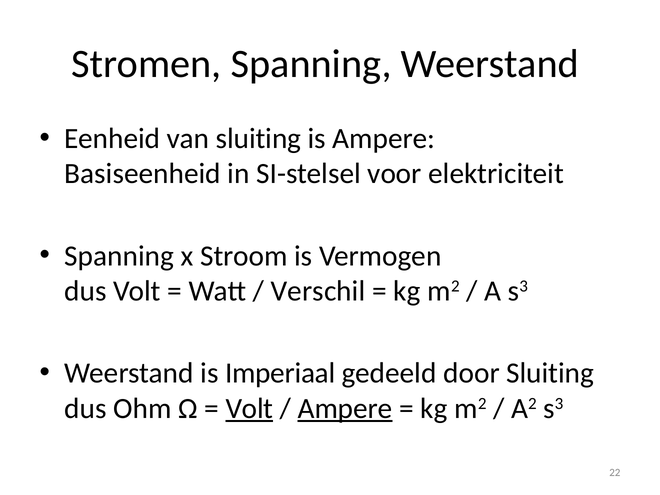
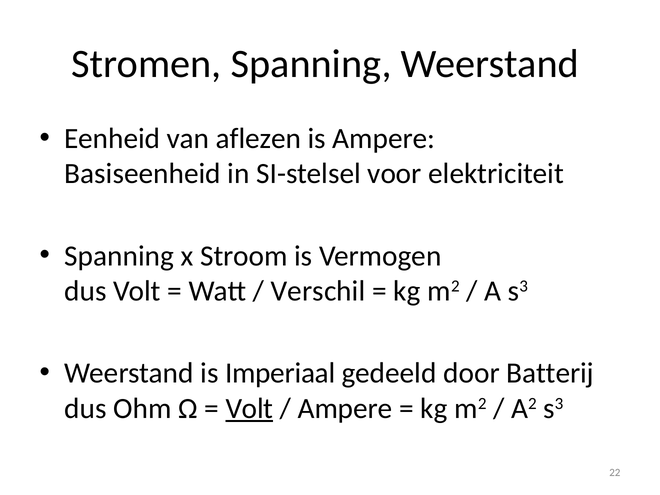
van sluiting: sluiting -> aflezen
door Sluiting: Sluiting -> Batterij
Ampere at (345, 408) underline: present -> none
